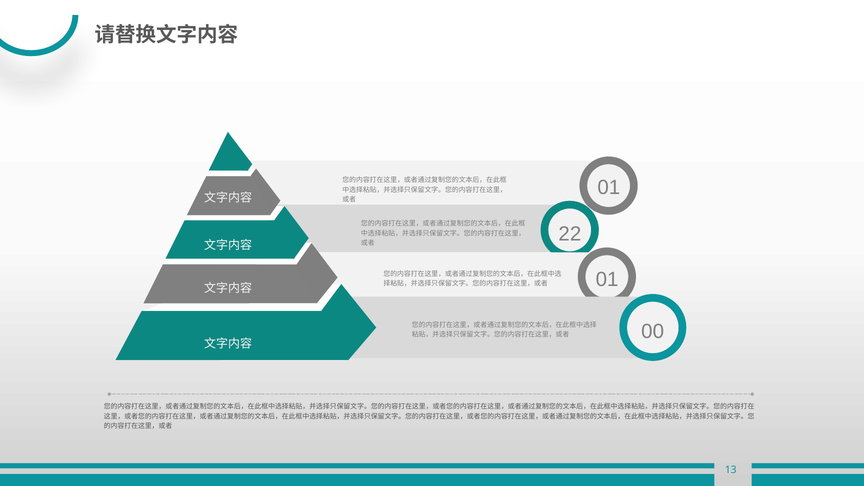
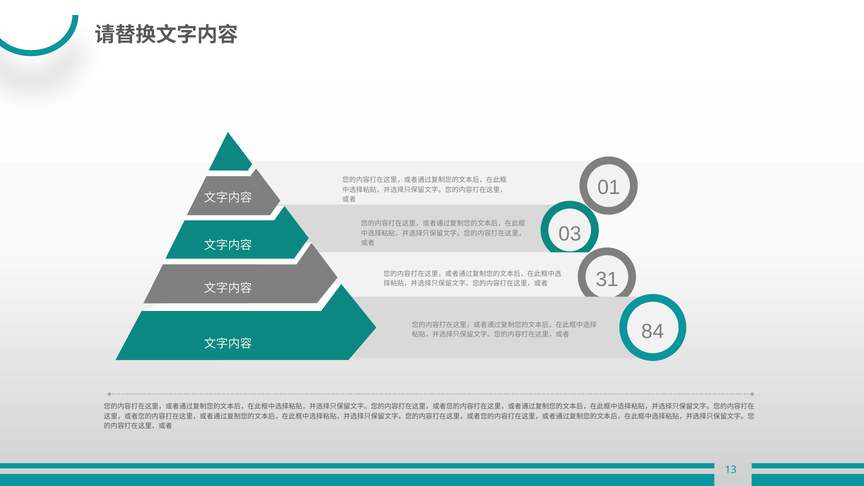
22: 22 -> 03
01 at (607, 279): 01 -> 31
00: 00 -> 84
